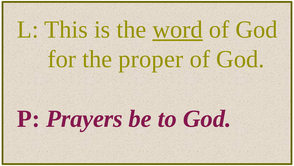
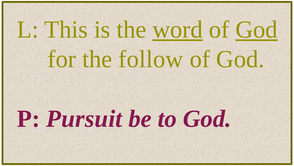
God at (257, 29) underline: none -> present
proper: proper -> follow
Prayers: Prayers -> Pursuit
